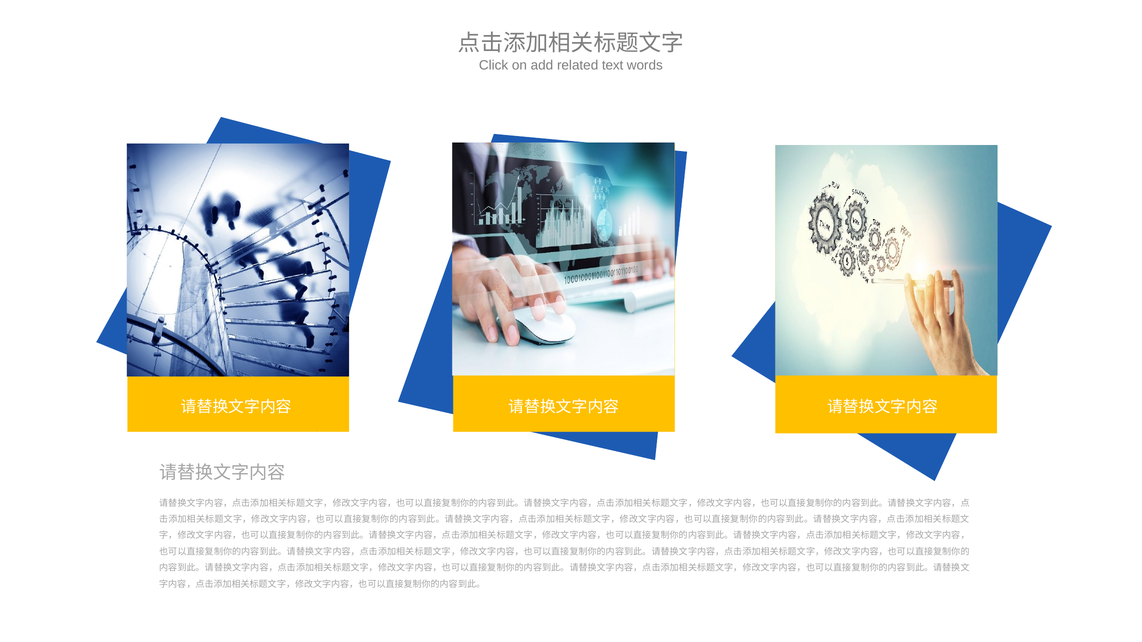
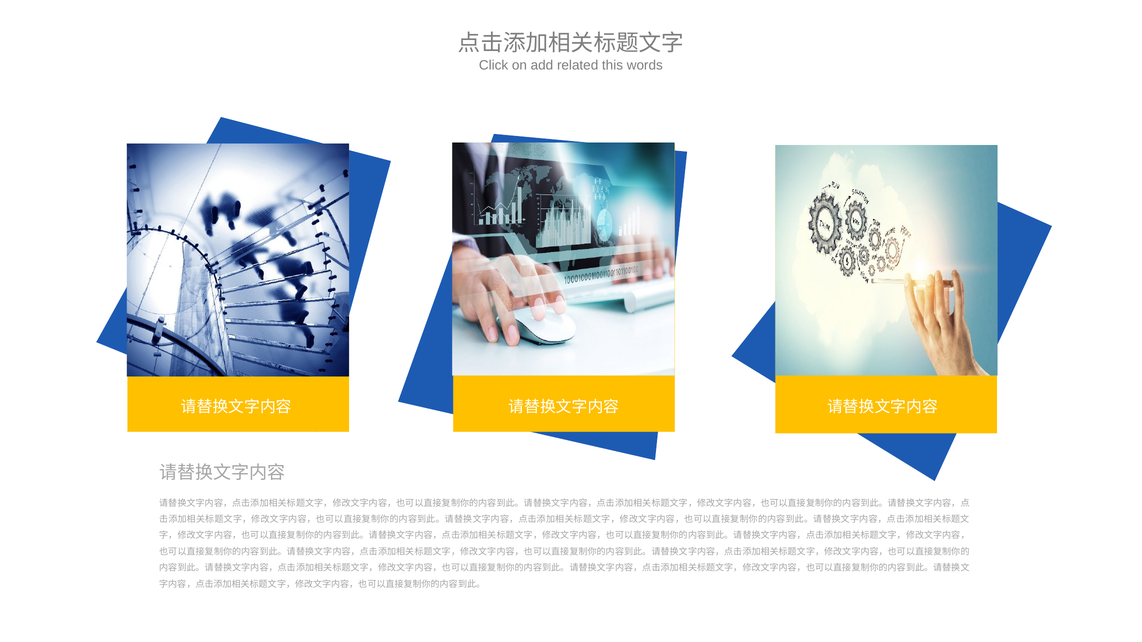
text: text -> this
